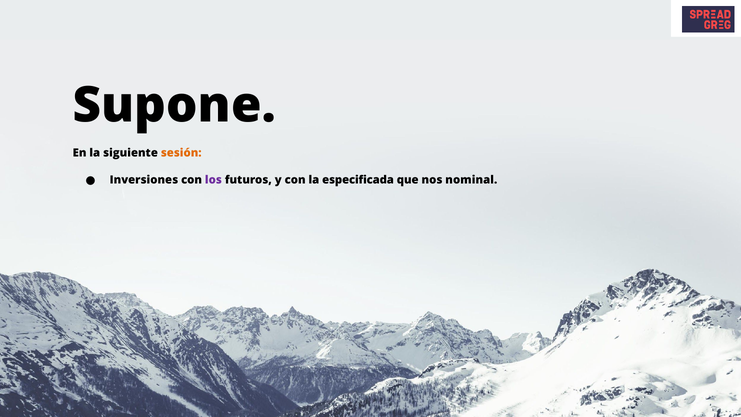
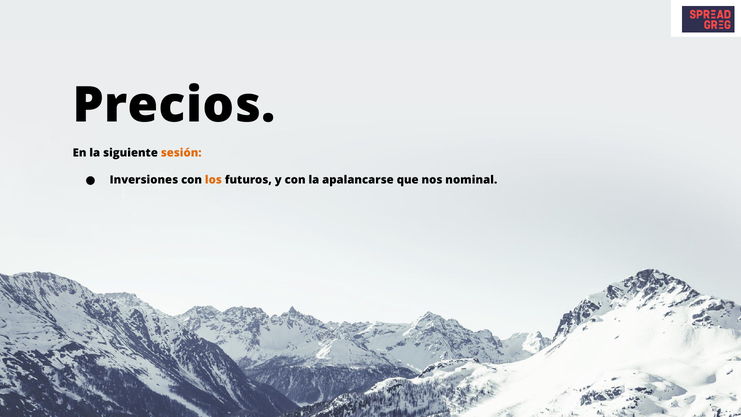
Supone: Supone -> Precios
los colour: purple -> orange
especificada: especificada -> apalancarse
